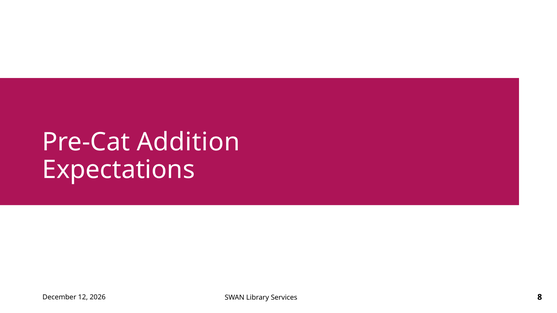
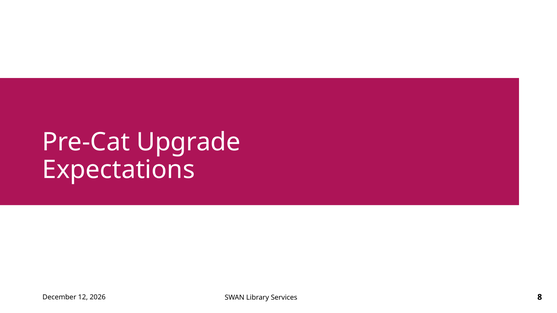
Addition: Addition -> Upgrade
